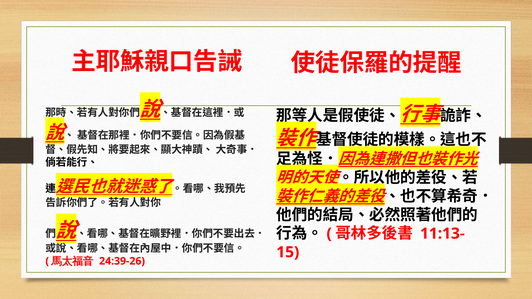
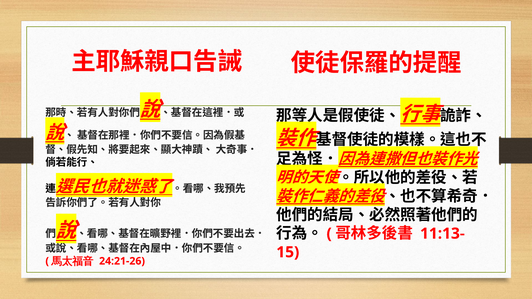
24:39-26: 24:39-26 -> 24:21-26
